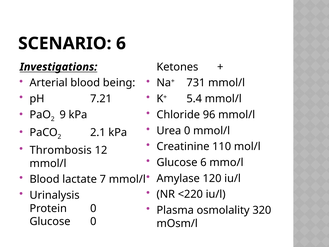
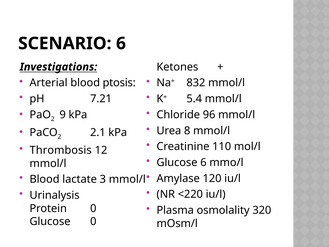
being: being -> ptosis
731: 731 -> 832
Urea 0: 0 -> 8
7: 7 -> 3
